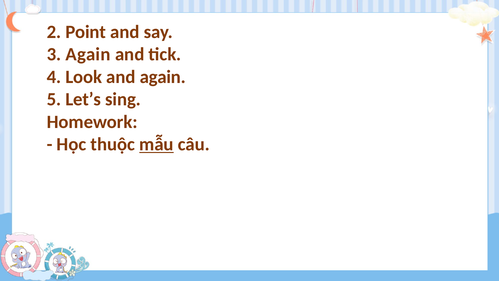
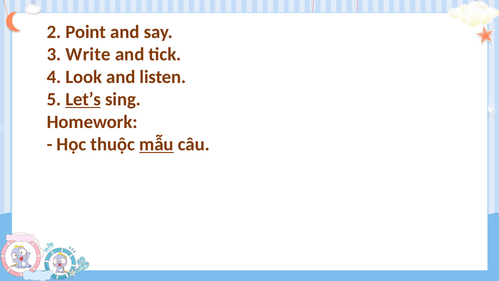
3 Again: Again -> Write
and again: again -> listen
Let’s underline: none -> present
